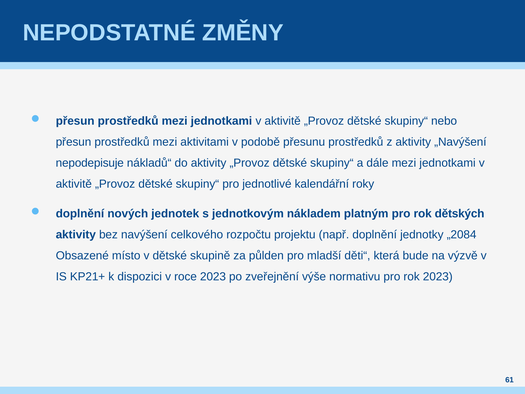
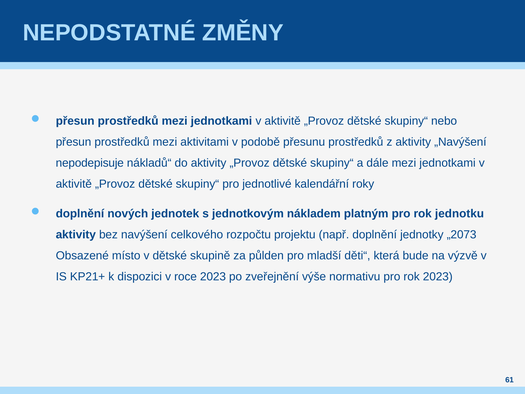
dětských: dětských -> jednotku
„2084: „2084 -> „2073
